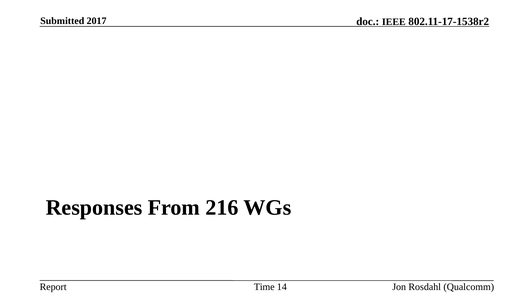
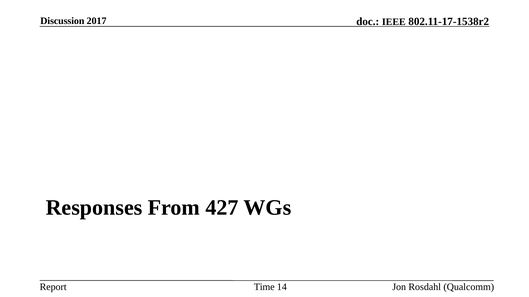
Submitted: Submitted -> Discussion
216: 216 -> 427
